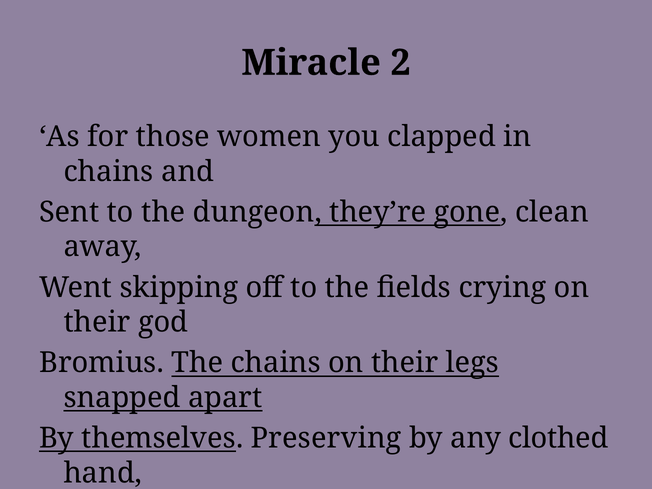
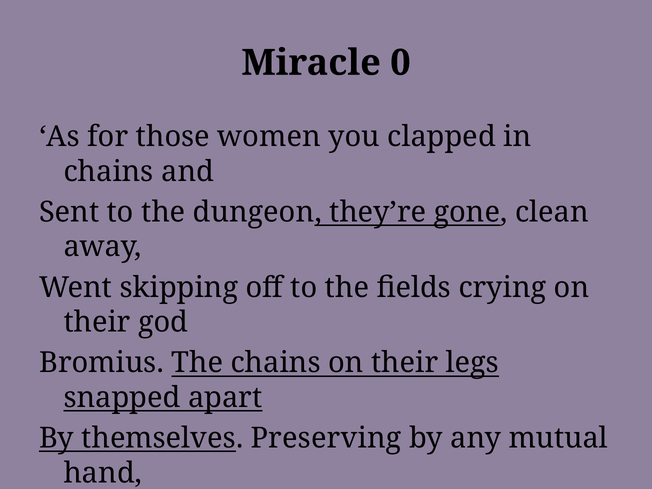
2: 2 -> 0
clothed: clothed -> mutual
